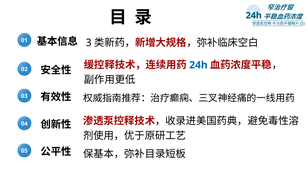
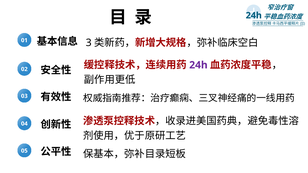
24h at (198, 65) colour: blue -> purple
